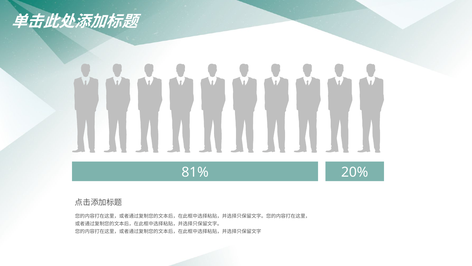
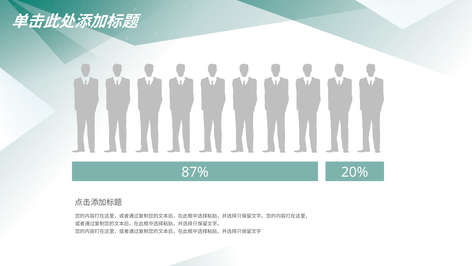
81%: 81% -> 87%
